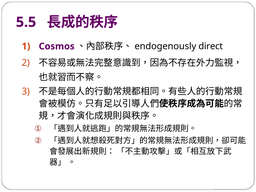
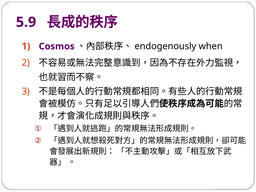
5.5: 5.5 -> 5.9
direct: direct -> when
